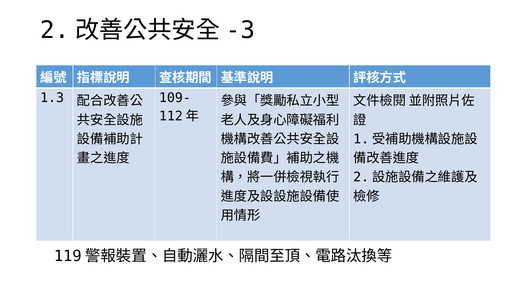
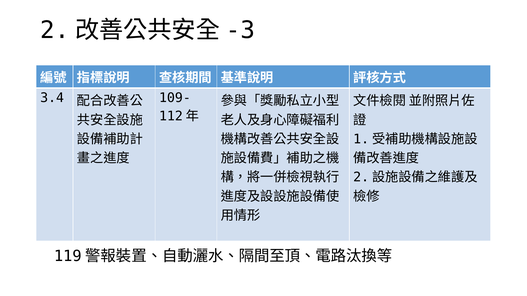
1.3: 1.3 -> 3.4
